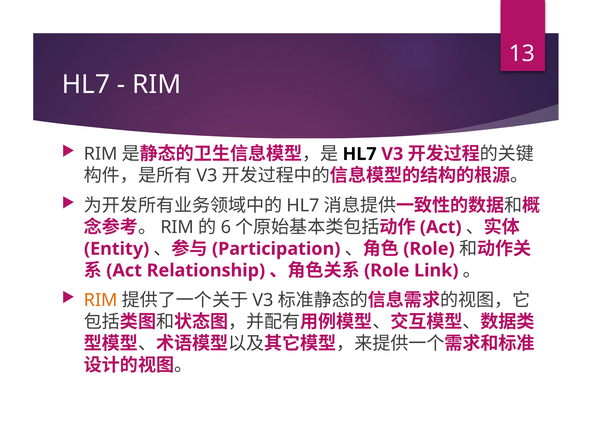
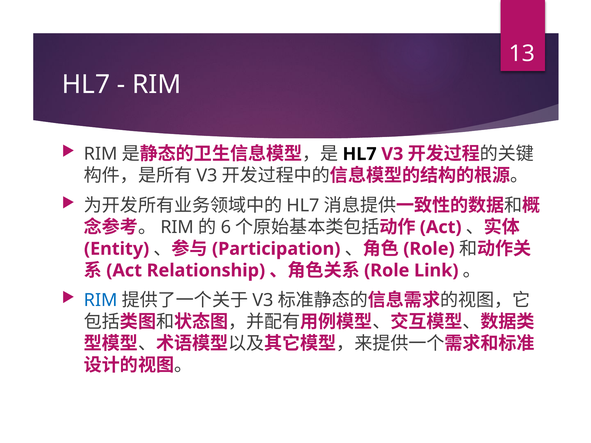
RIM at (101, 301) colour: orange -> blue
